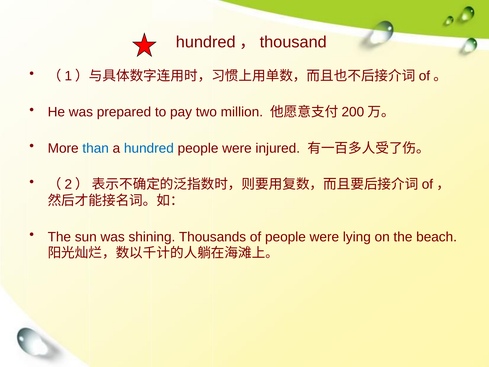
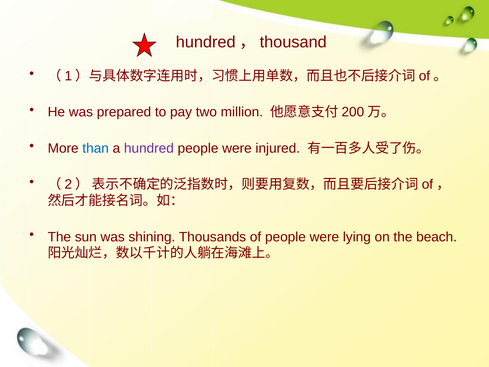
hundred colour: blue -> purple
